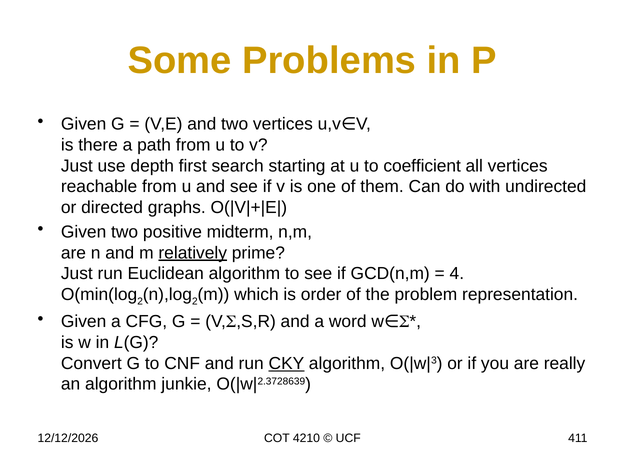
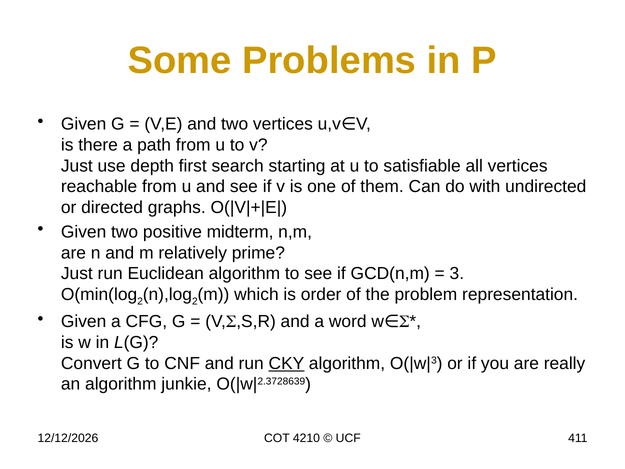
coefficient: coefficient -> satisfiable
relatively underline: present -> none
4: 4 -> 3
